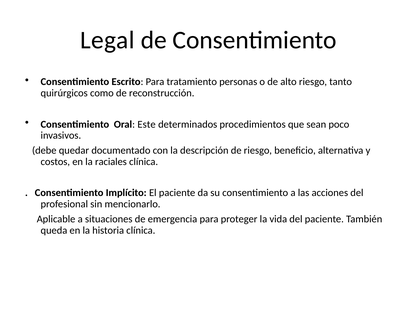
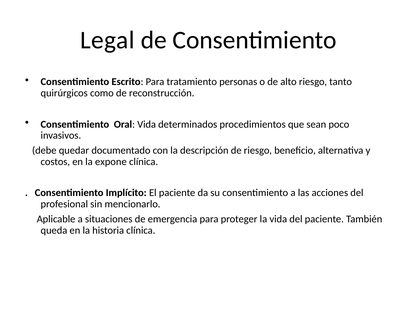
Oral Este: Este -> Vida
raciales: raciales -> expone
